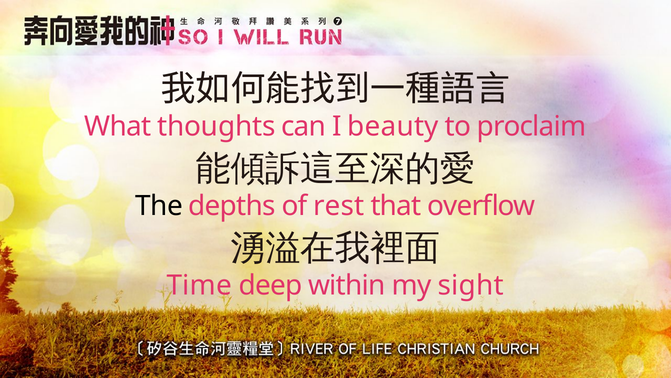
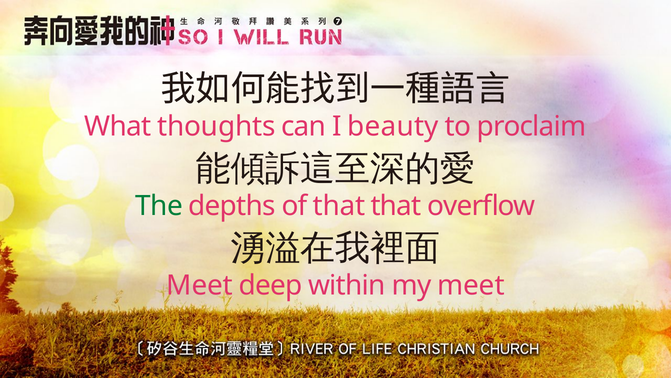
The colour: black -> green
of rest: rest -> that
Time at (199, 285): Time -> Meet
my sight: sight -> meet
